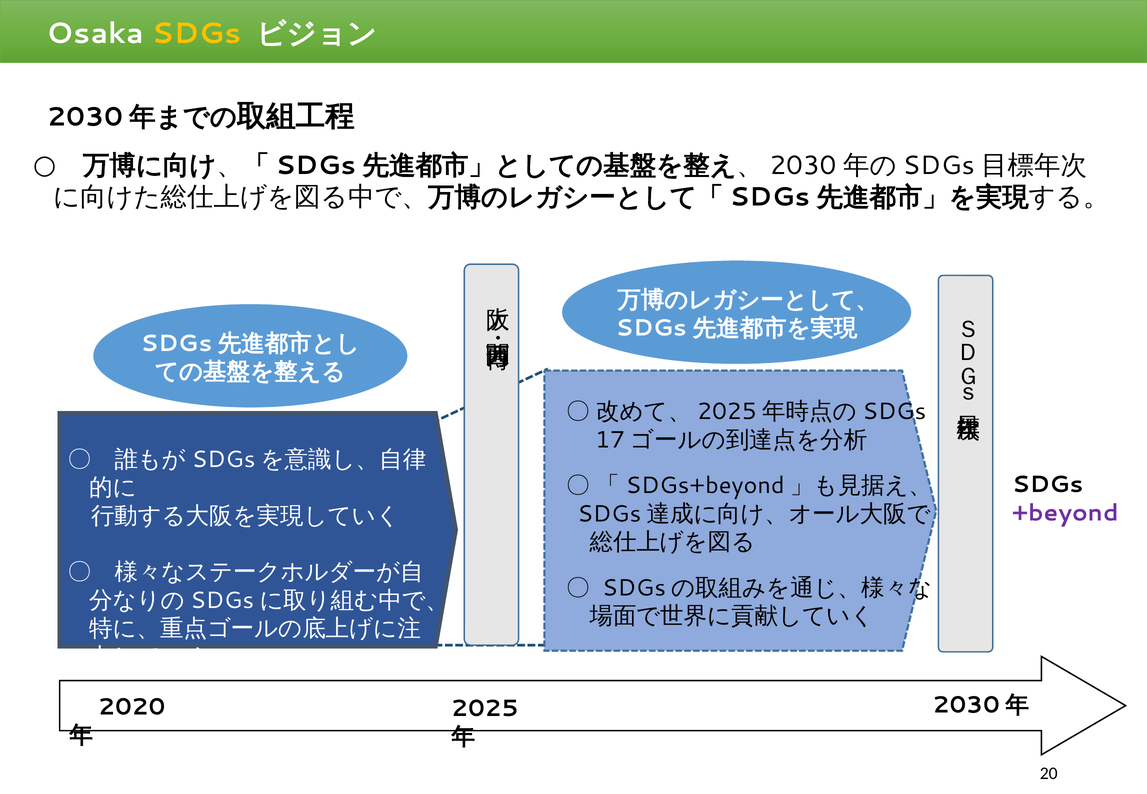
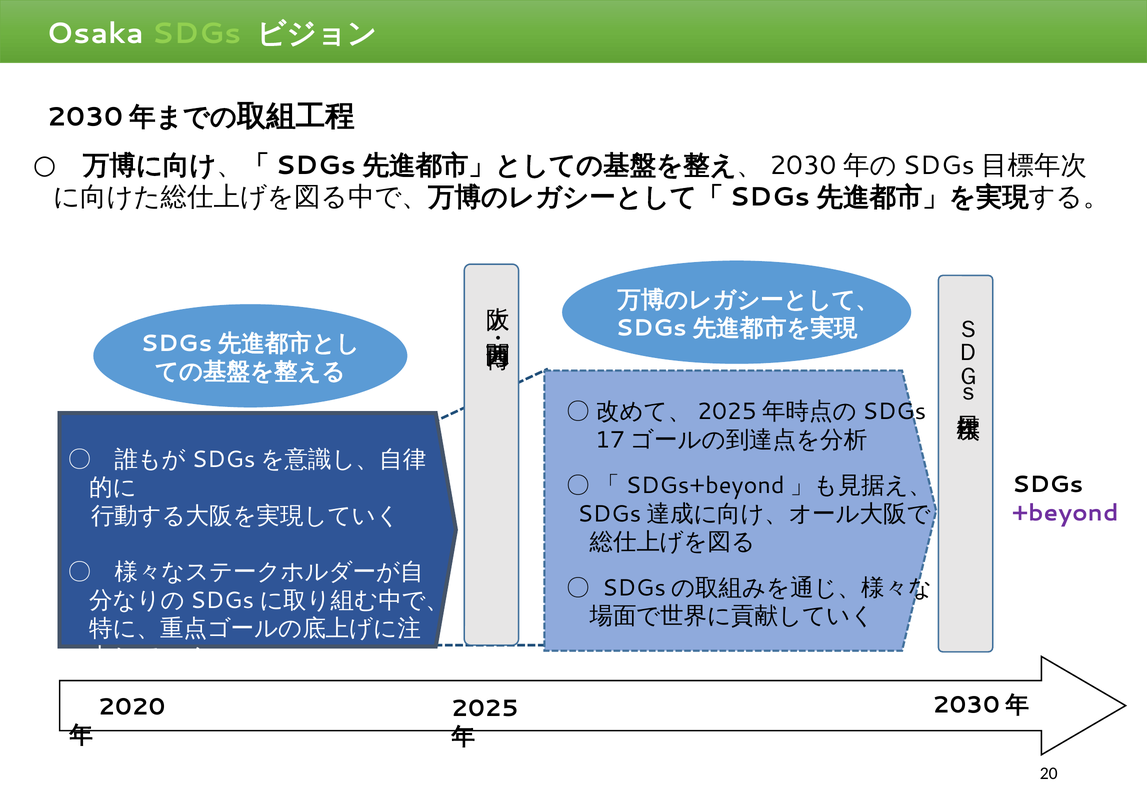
SDGs at (197, 33) colour: yellow -> light green
